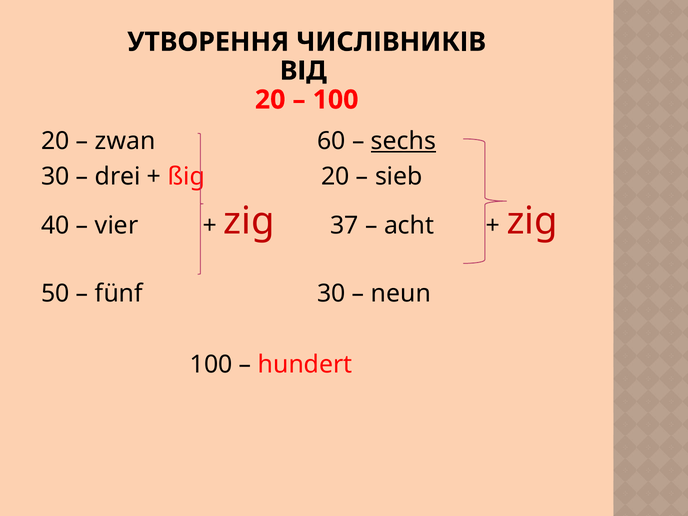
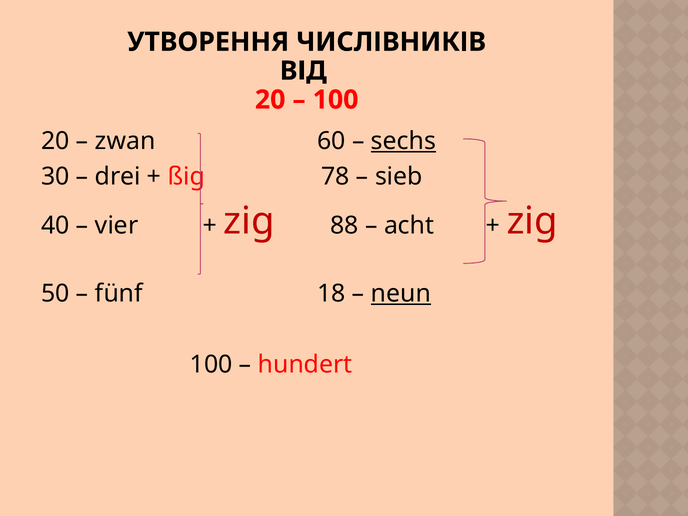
ßig 20: 20 -> 78
37: 37 -> 88
fünf 30: 30 -> 18
neun underline: none -> present
